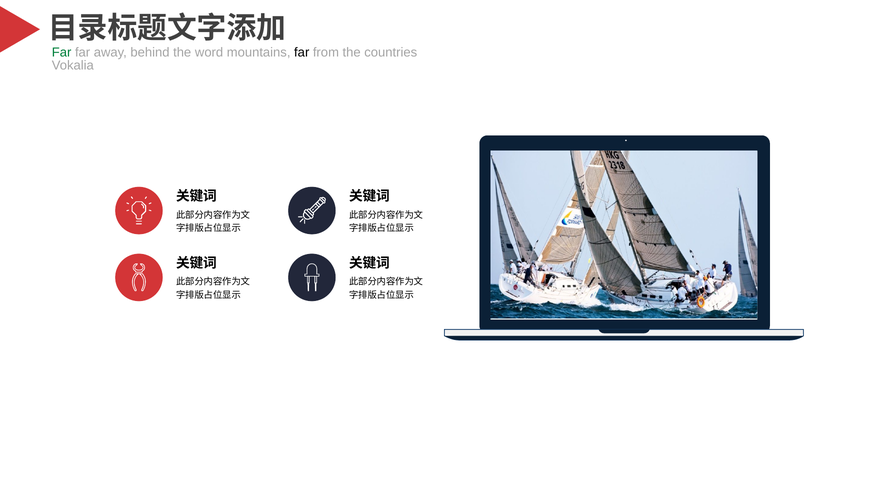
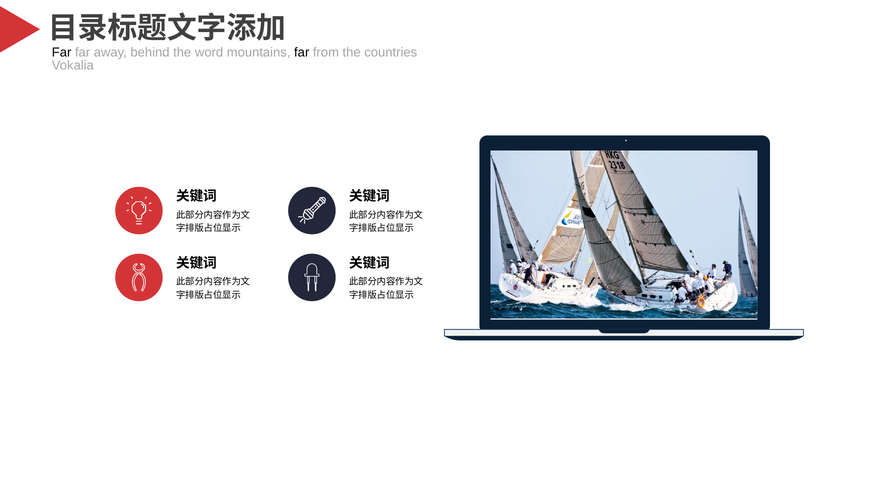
Far at (62, 53) colour: green -> black
